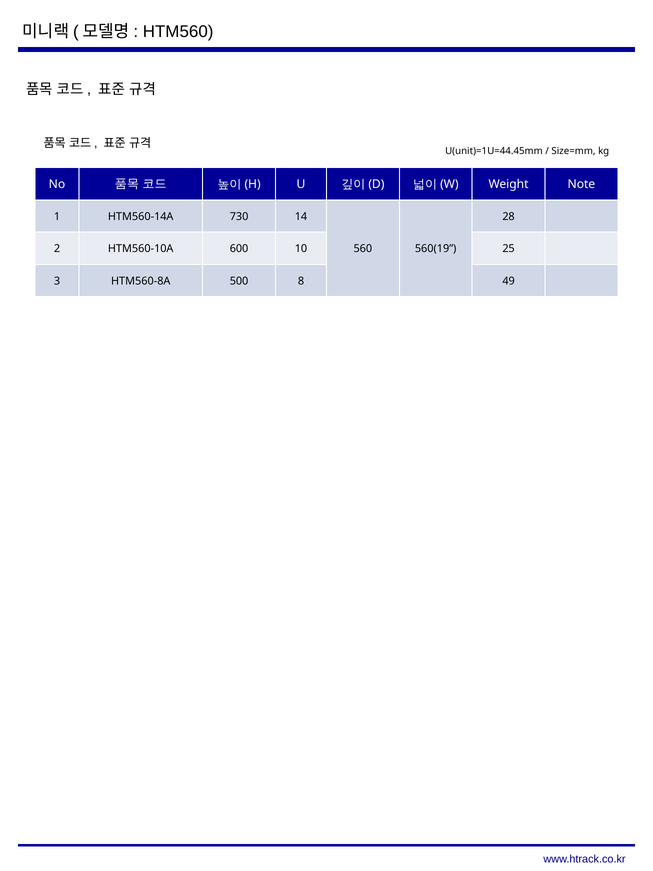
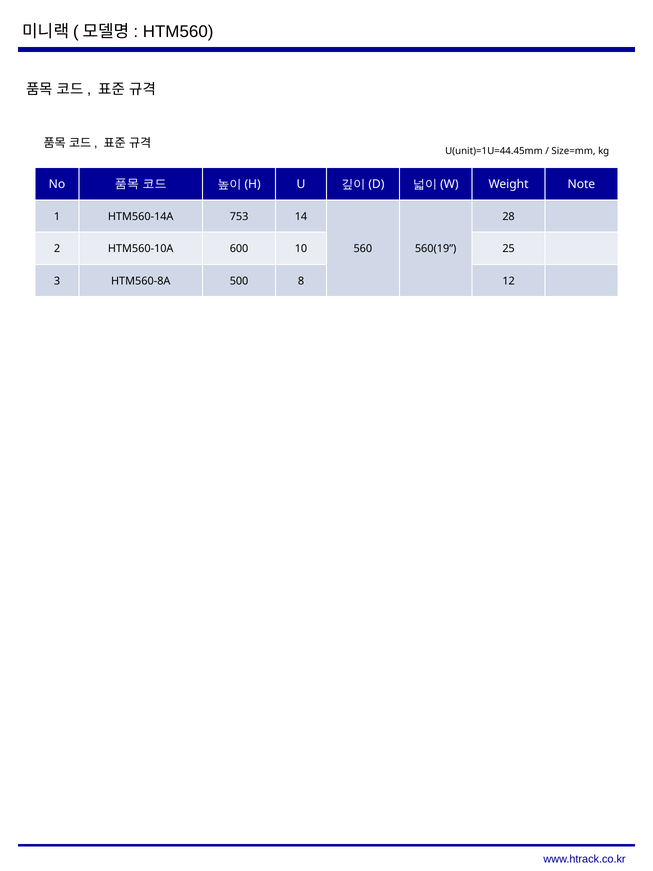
730: 730 -> 753
49: 49 -> 12
